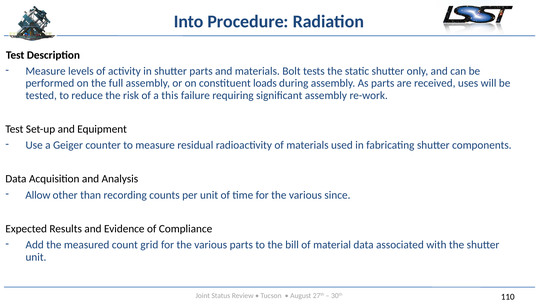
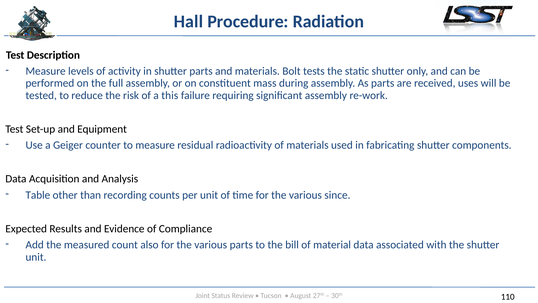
Into: Into -> Hall
loads: loads -> mass
Allow: Allow -> Table
grid: grid -> also
